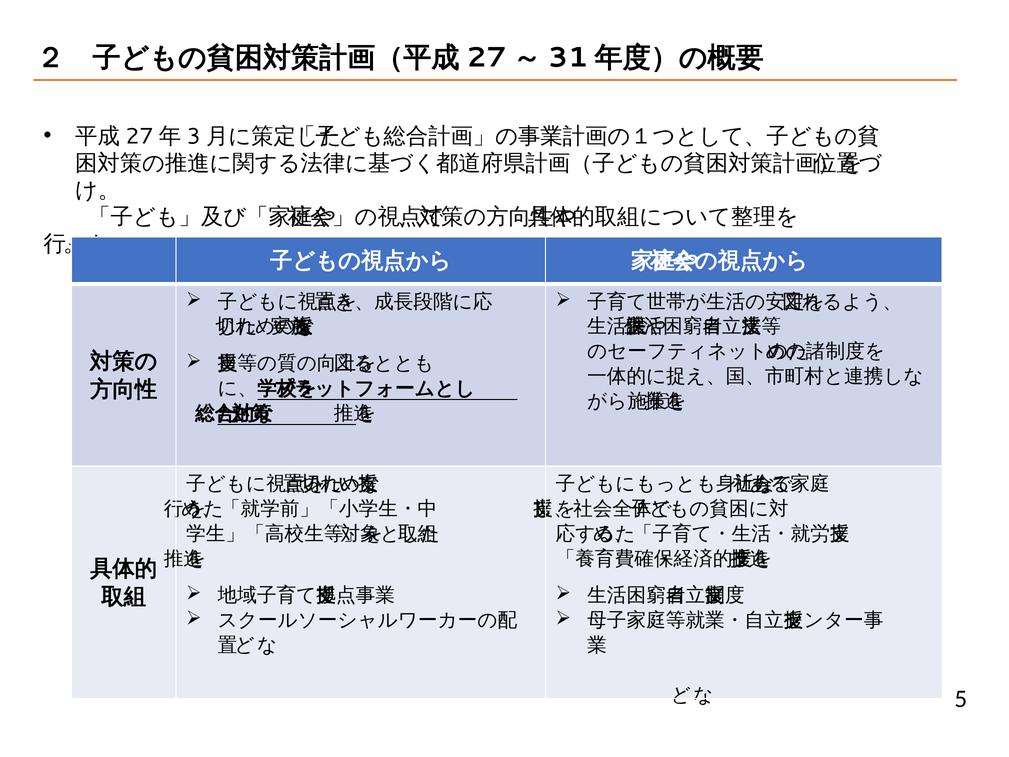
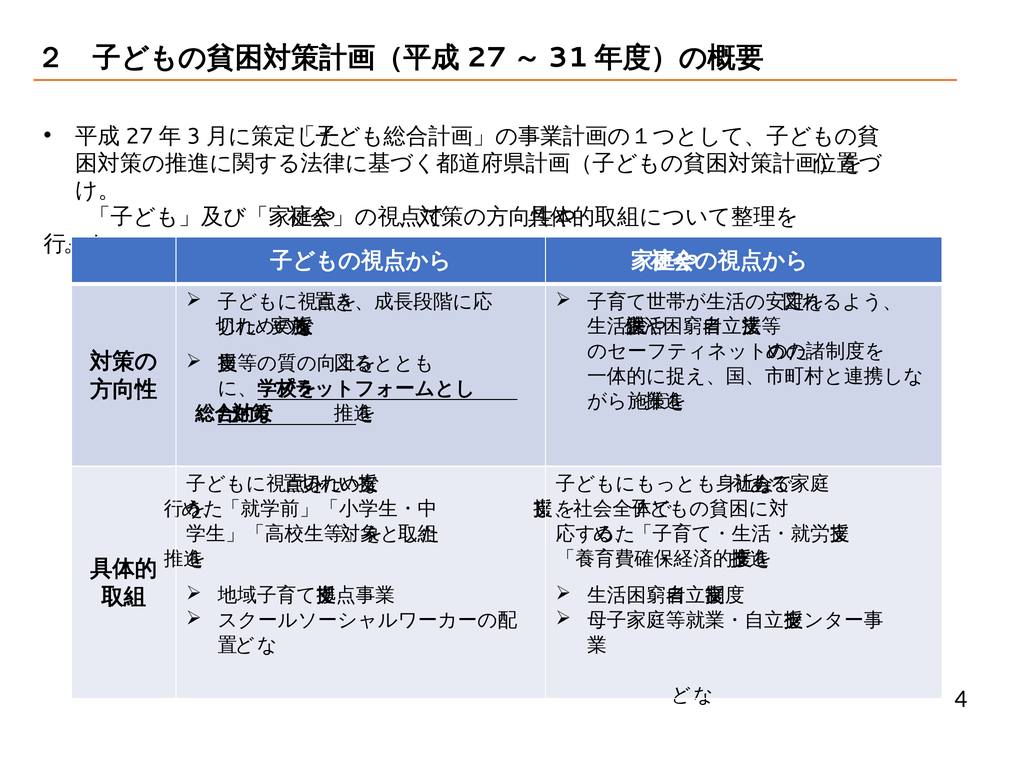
5: 5 -> 4
